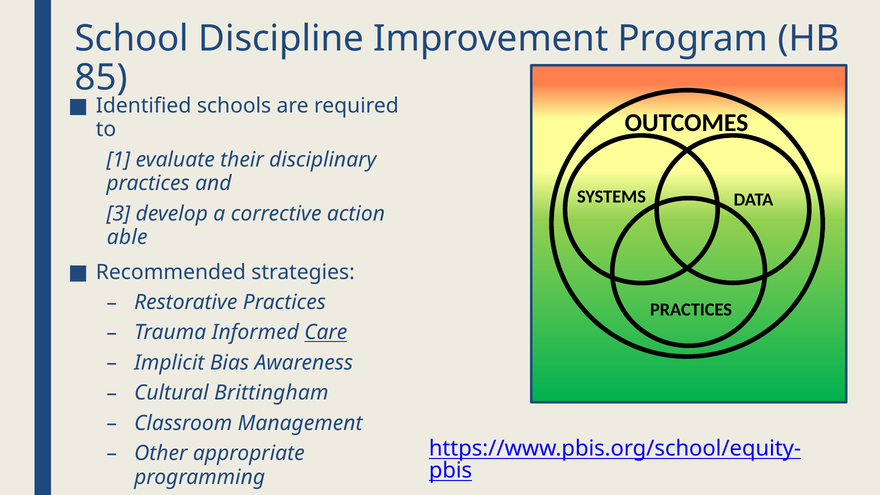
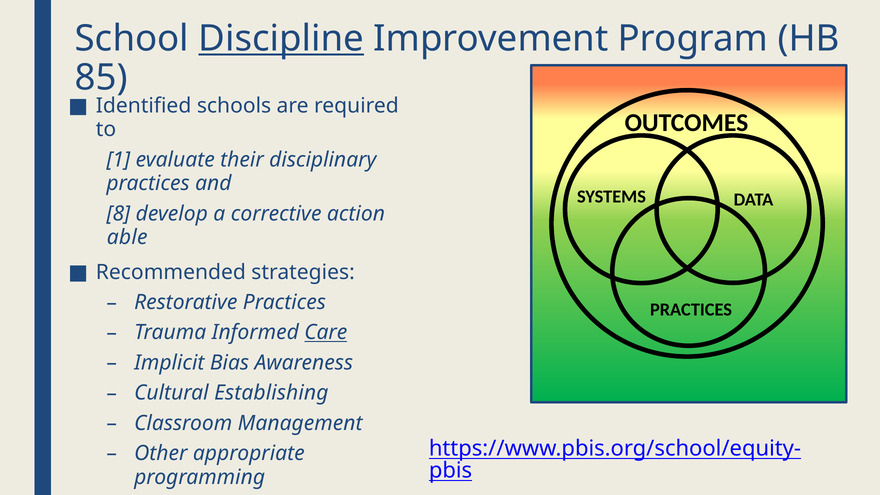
Discipline underline: none -> present
3: 3 -> 8
Brittingham: Brittingham -> Establishing
